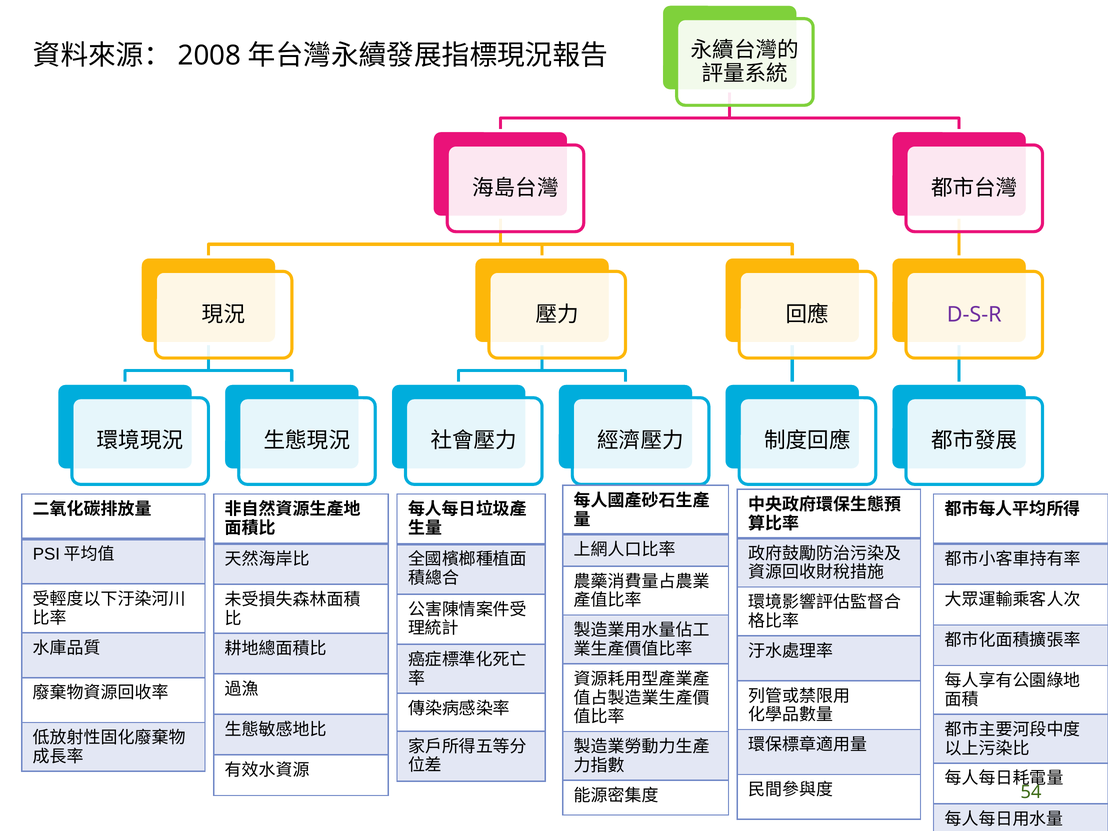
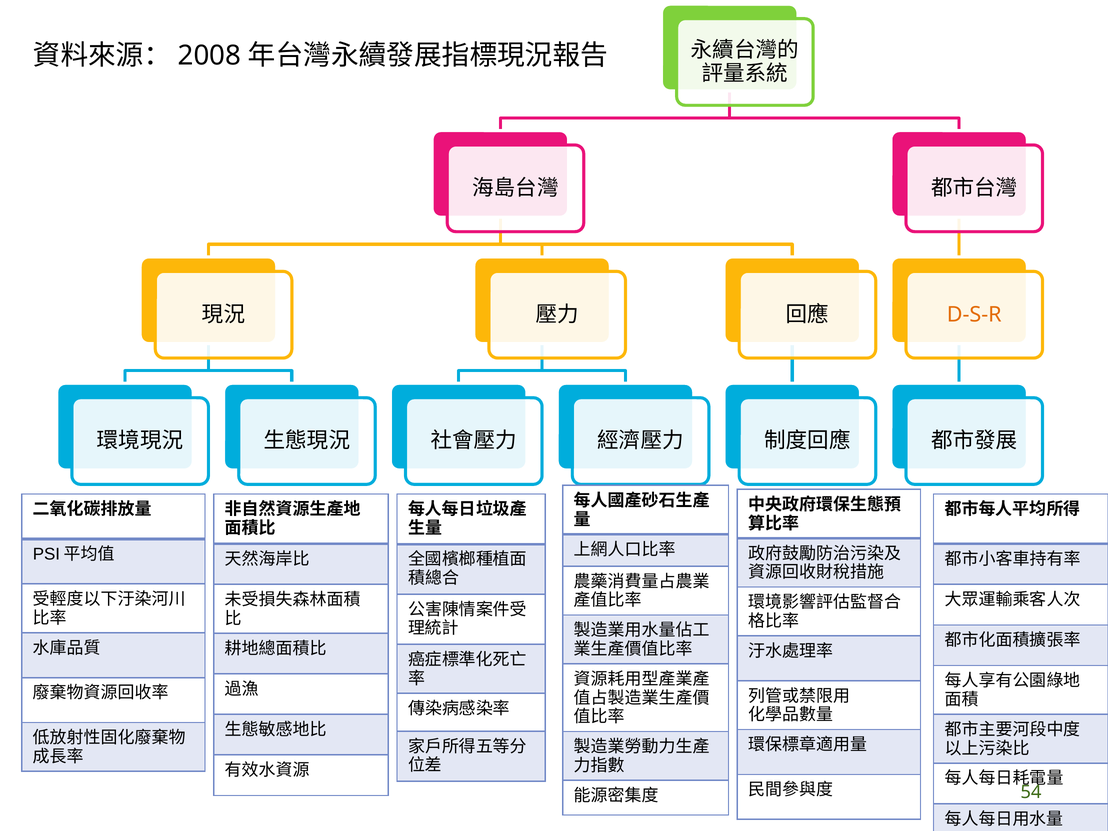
D-S-R colour: purple -> orange
